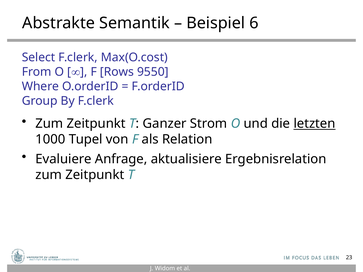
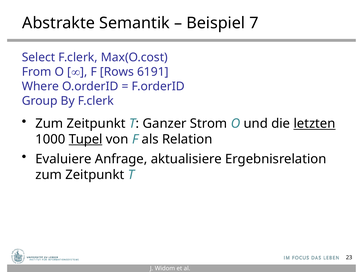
6: 6 -> 7
9550: 9550 -> 6191
Tupel underline: none -> present
